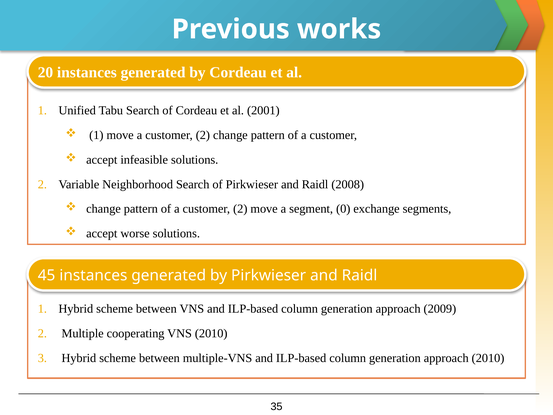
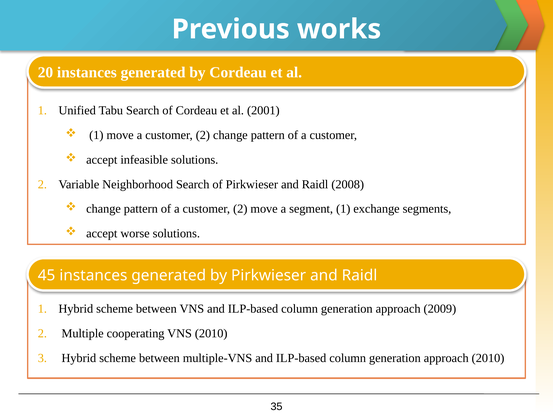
segment 0: 0 -> 1
